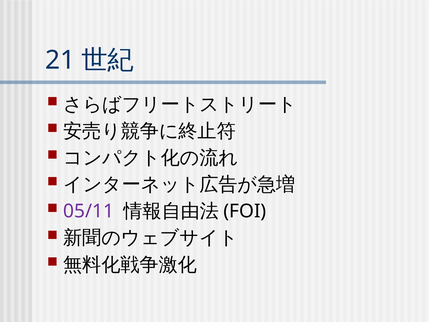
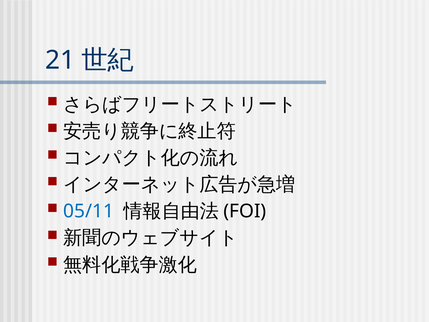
05/11 colour: purple -> blue
